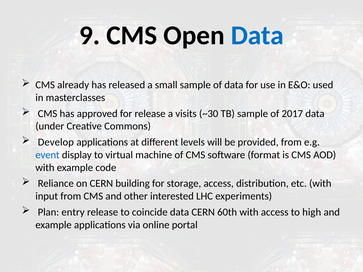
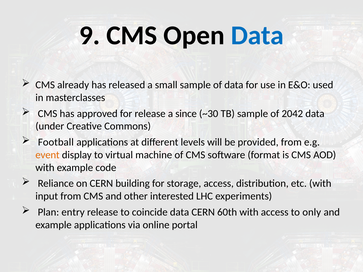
visits: visits -> since
2017: 2017 -> 2042
Develop: Develop -> Football
event colour: blue -> orange
high: high -> only
